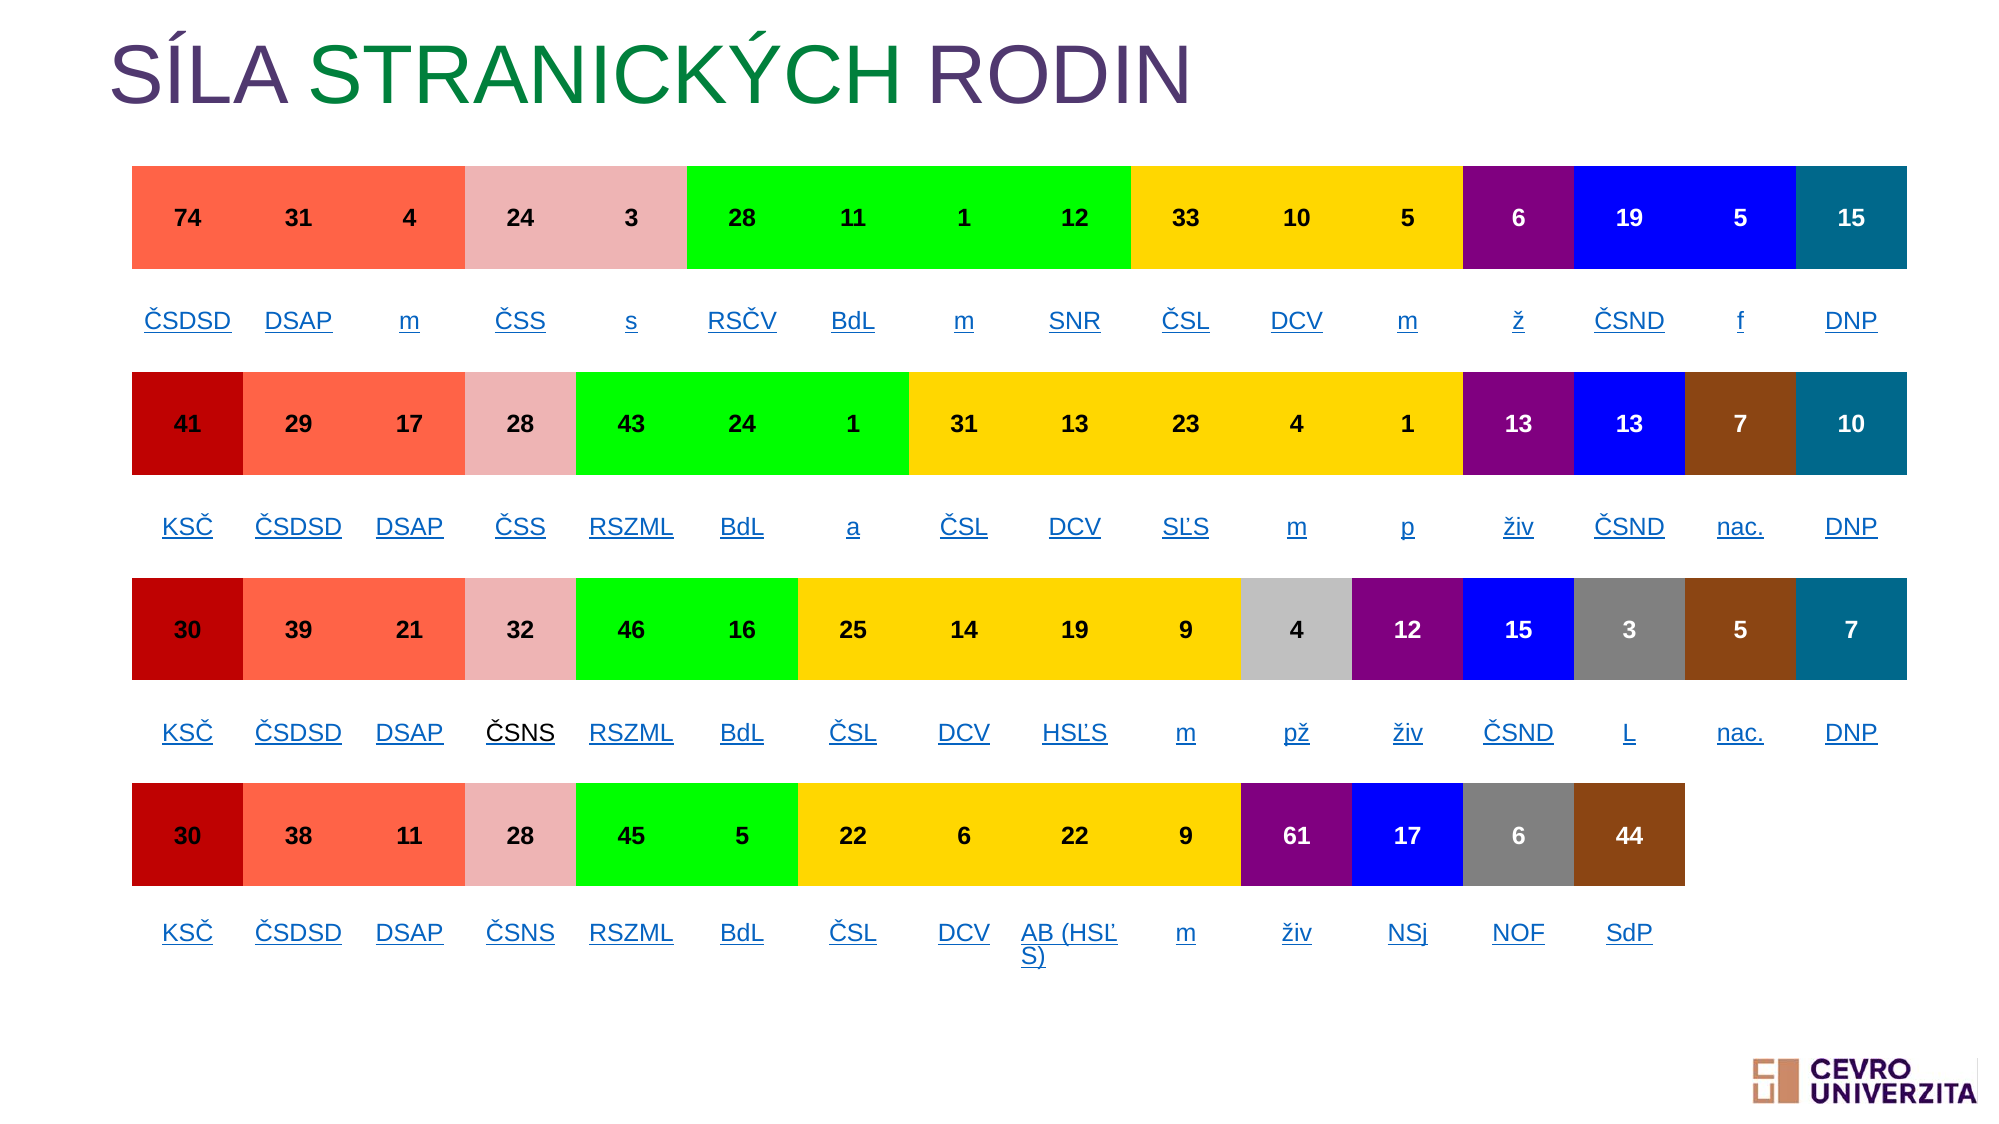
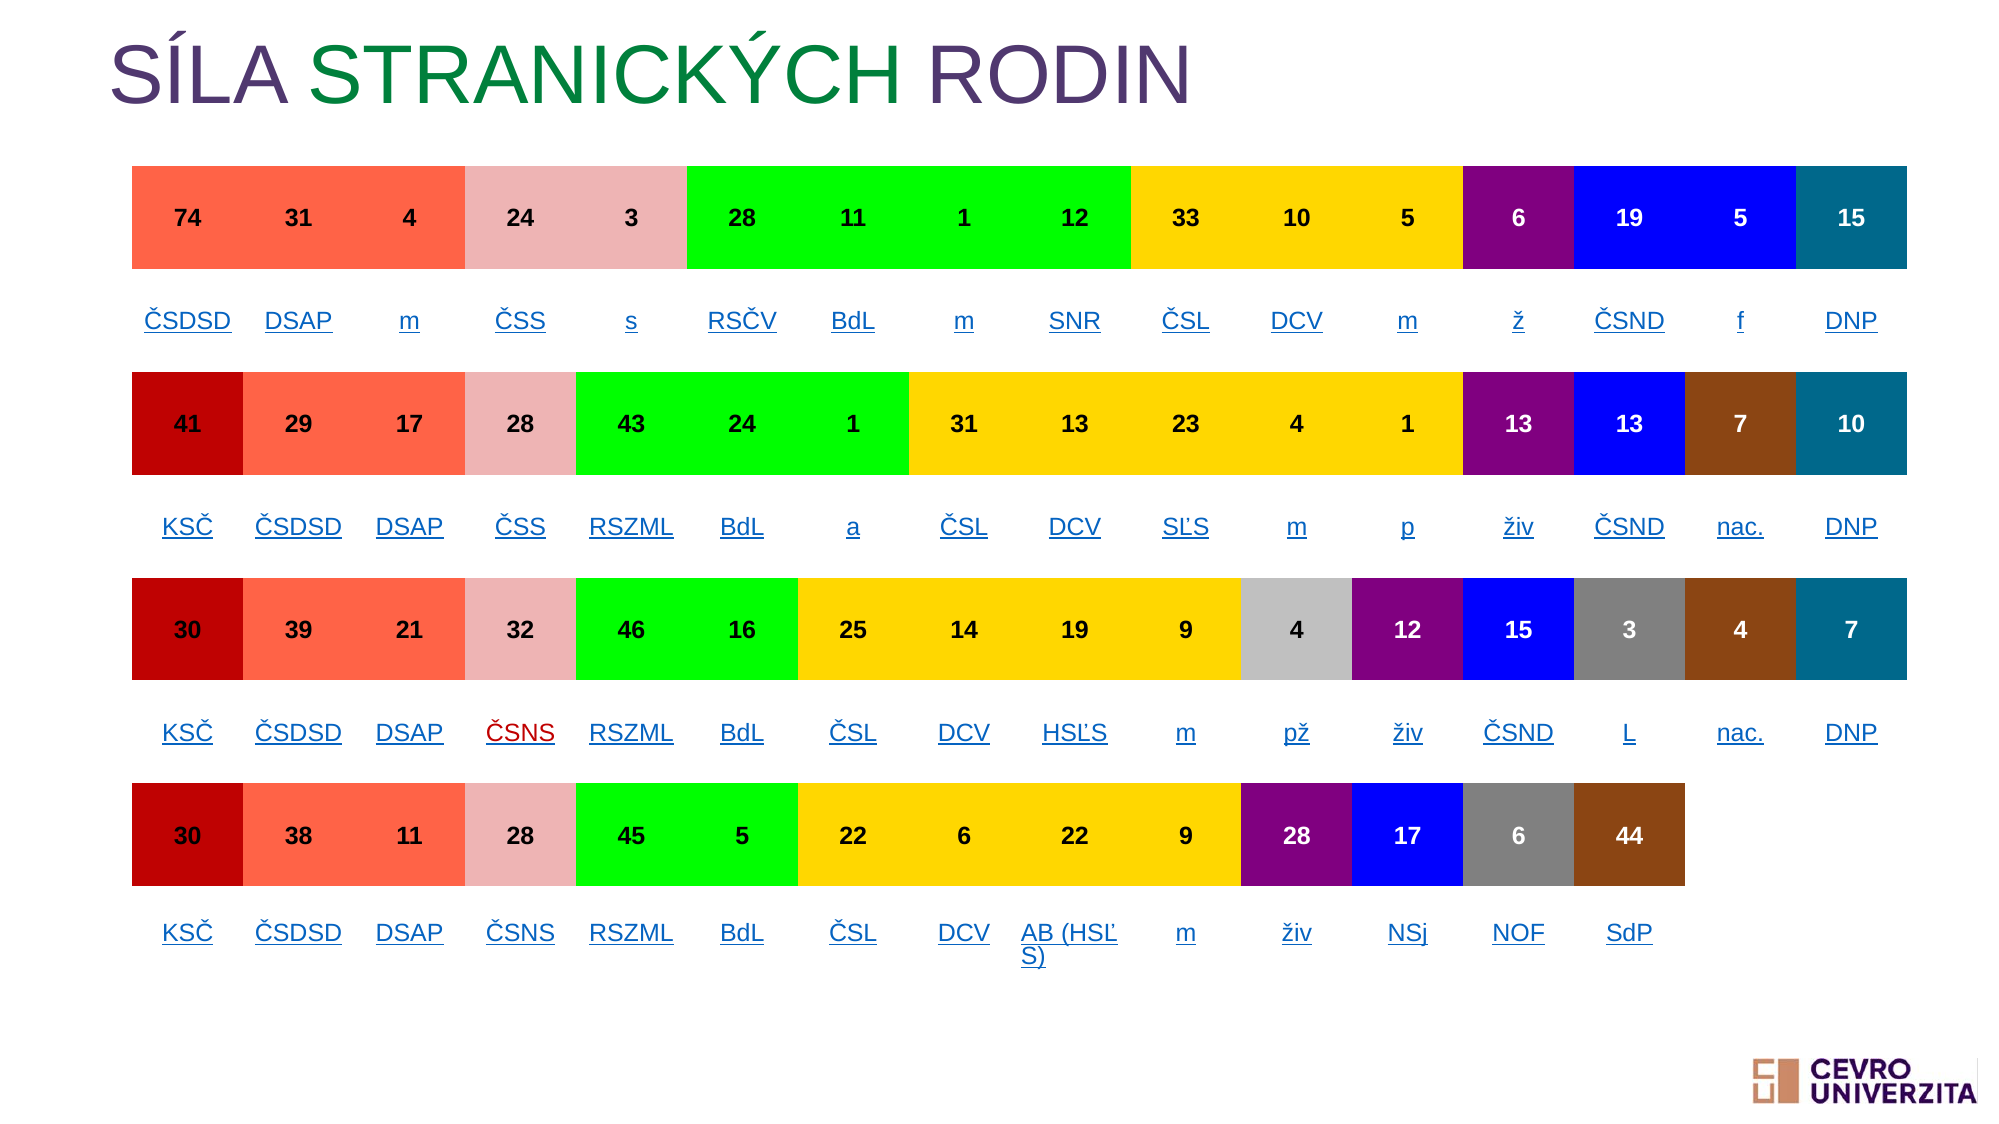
3 5: 5 -> 4
ČSNS at (521, 733) colour: black -> red
9 61: 61 -> 28
